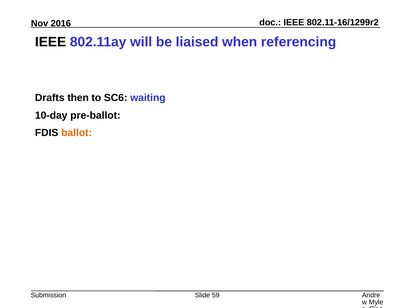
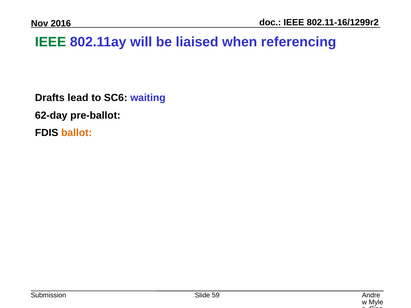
IEEE at (51, 42) colour: black -> green
then: then -> lead
10-day: 10-day -> 62-day
